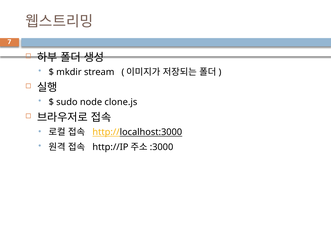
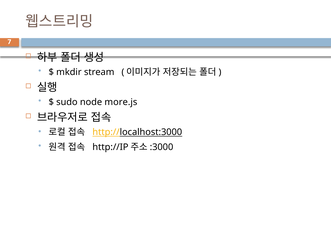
clone.js: clone.js -> more.js
